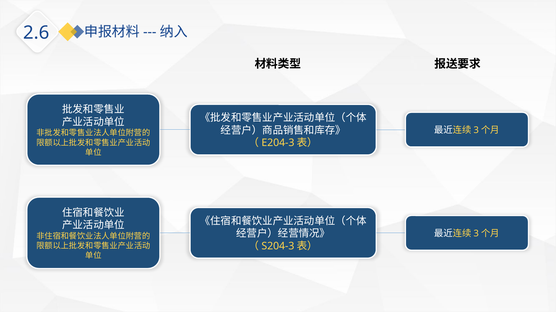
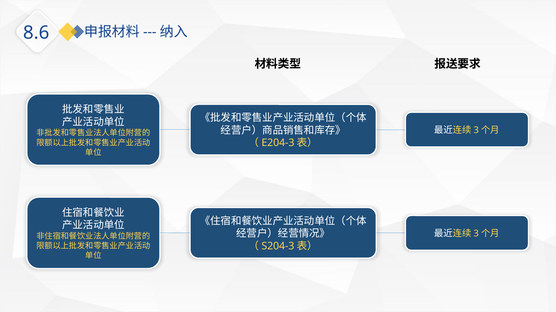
2.6: 2.6 -> 8.6
